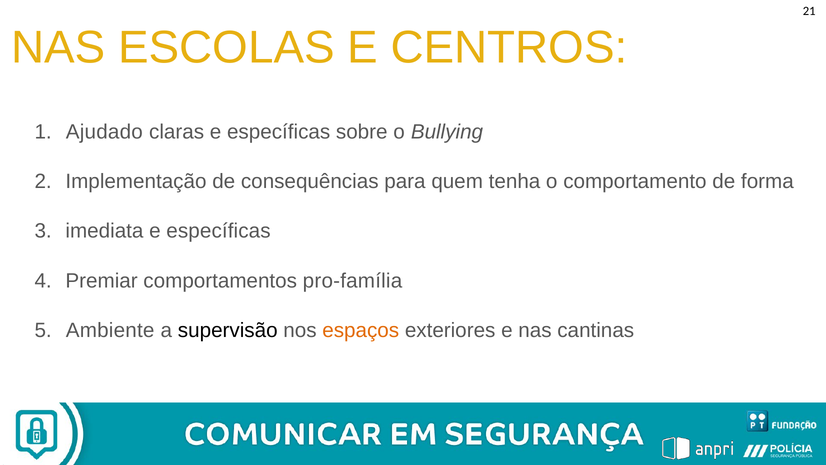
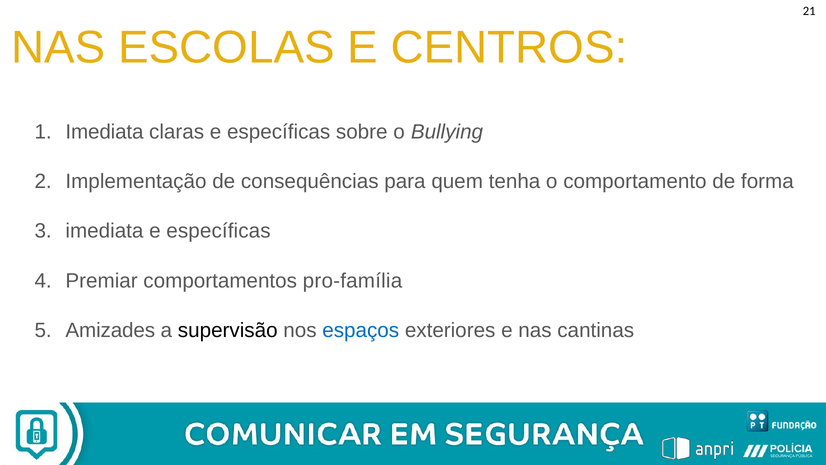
Ajudado at (104, 132): Ajudado -> Imediata
Ambiente: Ambiente -> Amizades
espaços colour: orange -> blue
